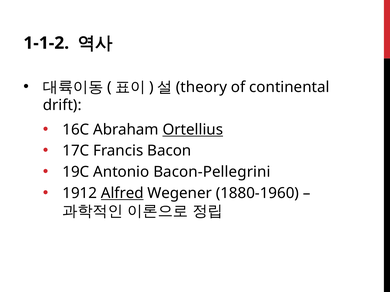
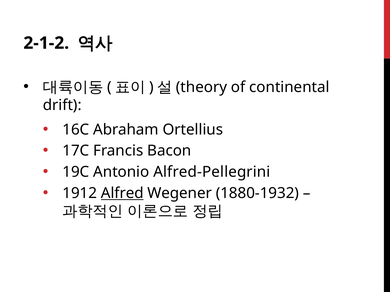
1-1-2: 1-1-2 -> 2-1-2
Ortellius underline: present -> none
Bacon-Pellegrini: Bacon-Pellegrini -> Alfred-Pellegrini
1880-1960: 1880-1960 -> 1880-1932
